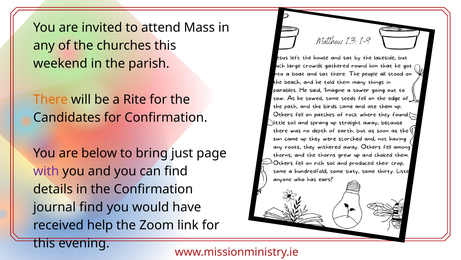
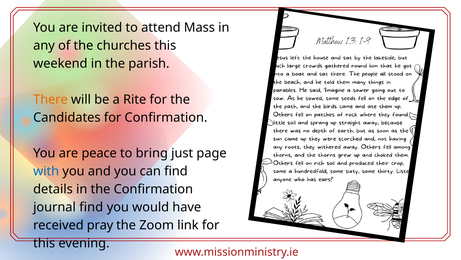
below: below -> peace
with colour: purple -> blue
help: help -> pray
